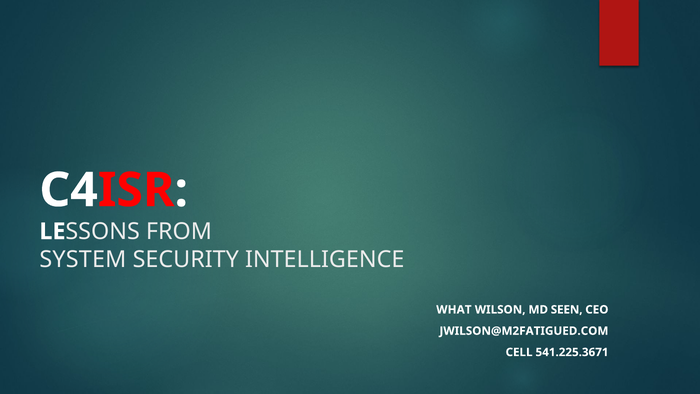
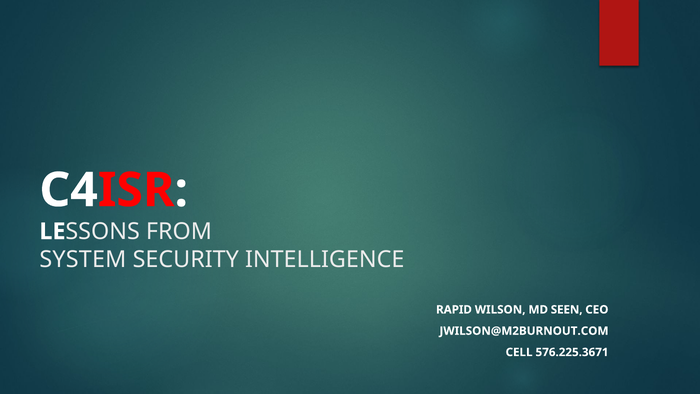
WHAT: WHAT -> RAPID
JWILSON@M2FATIGUED.COM: JWILSON@M2FATIGUED.COM -> JWILSON@M2BURNOUT.COM
541.225.3671: 541.225.3671 -> 576.225.3671
